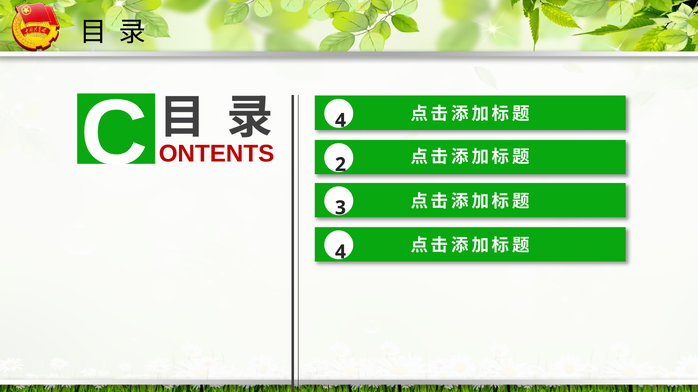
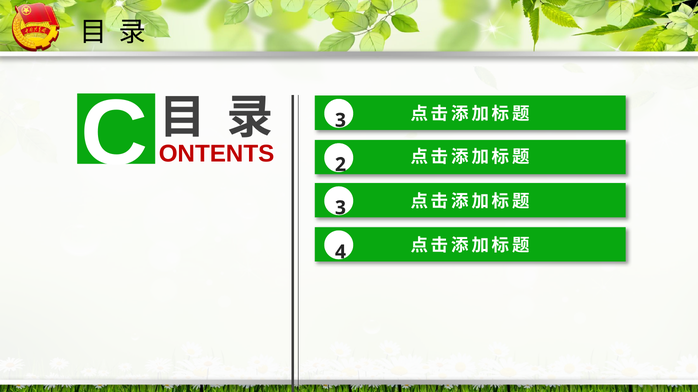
C 4: 4 -> 3
